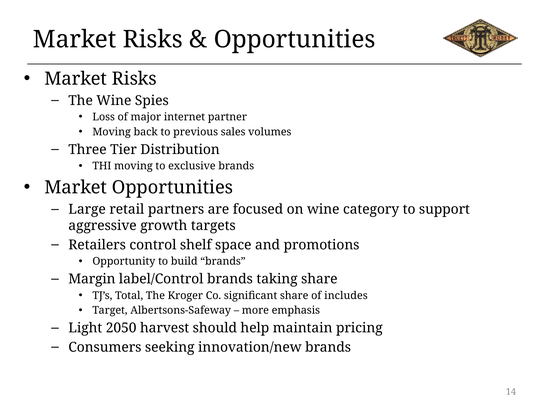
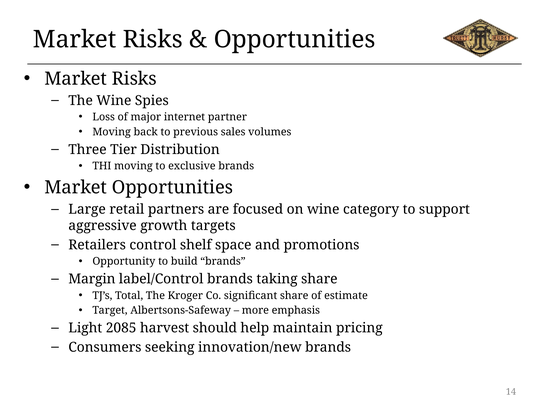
includes: includes -> estimate
2050: 2050 -> 2085
